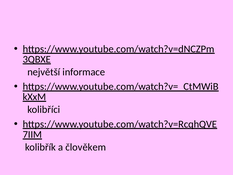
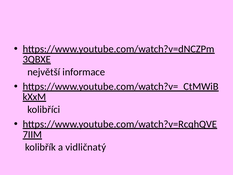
člověkem: člověkem -> vidličnatý
